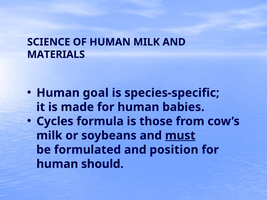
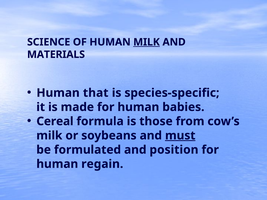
MILK at (147, 42) underline: none -> present
goal: goal -> that
Cycles: Cycles -> Cereal
should: should -> regain
